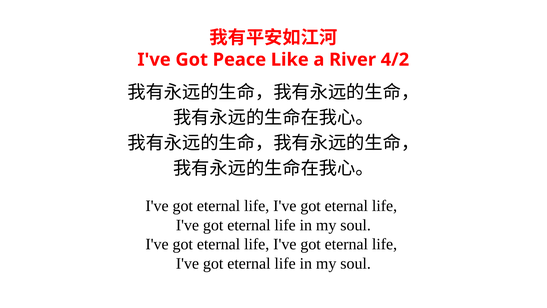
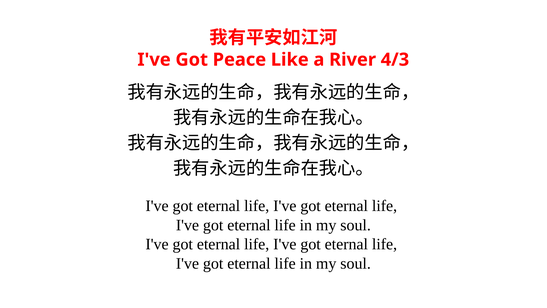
4/2: 4/2 -> 4/3
